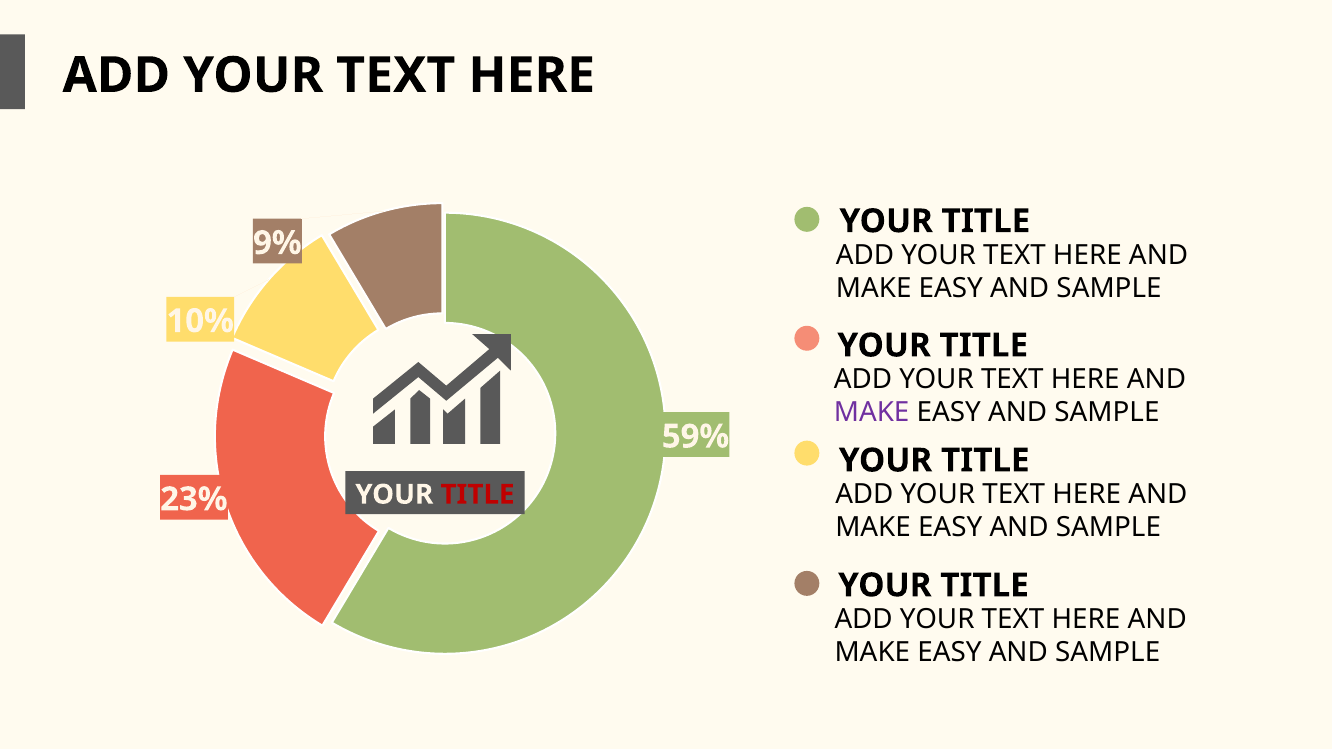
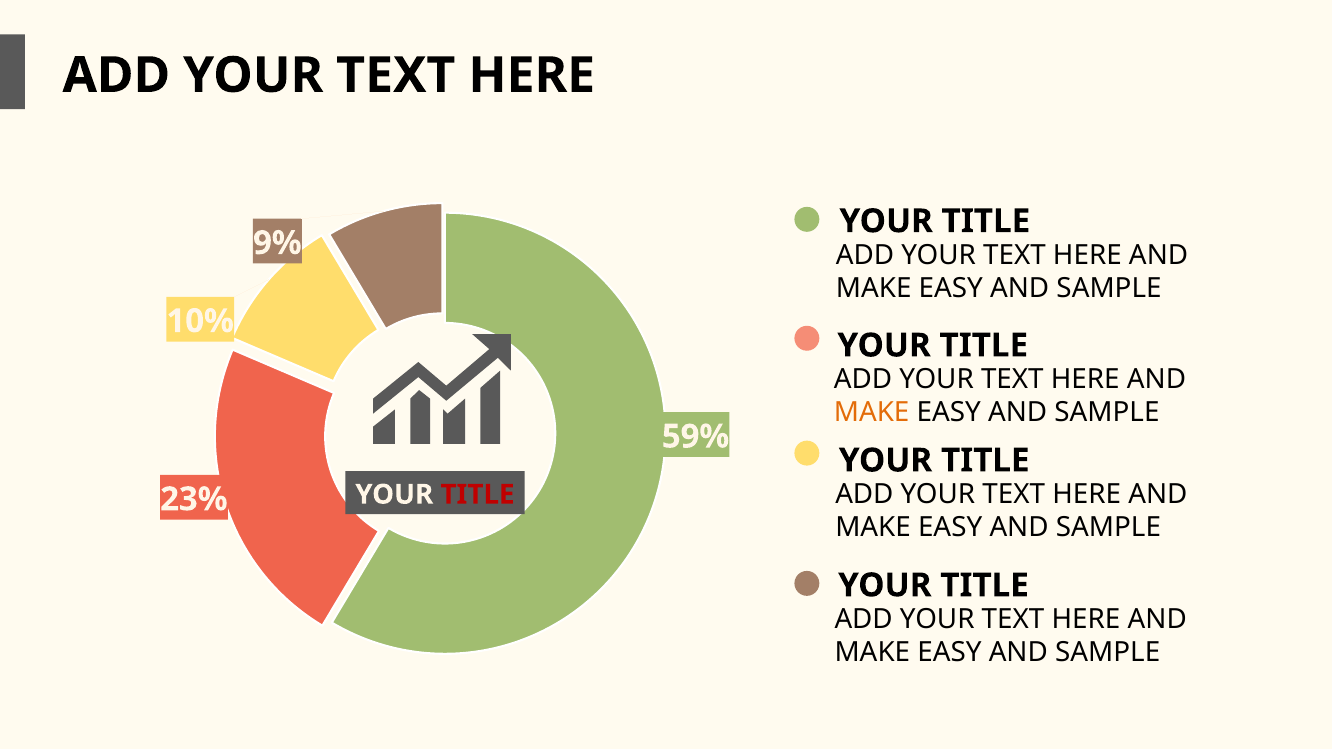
MAKE at (872, 413) colour: purple -> orange
